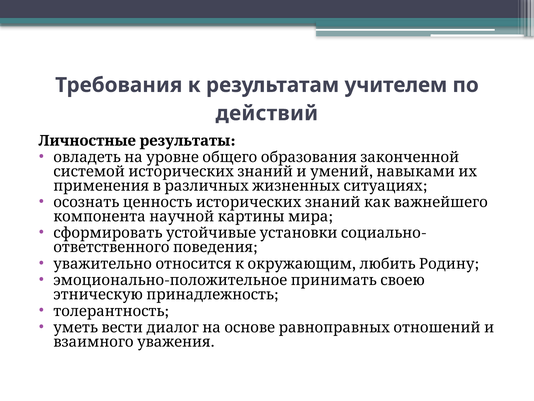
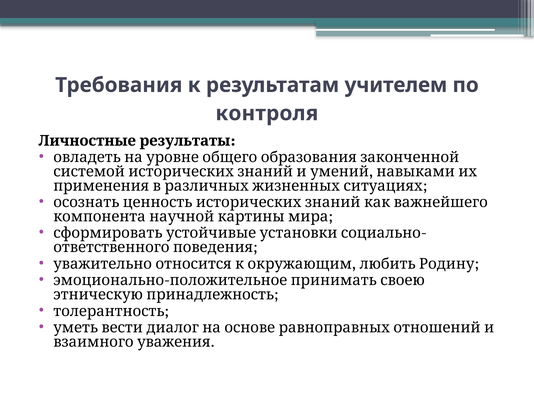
действий: действий -> контроля
